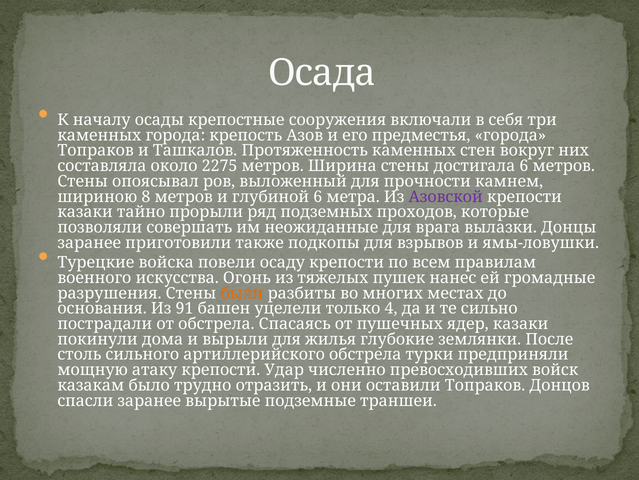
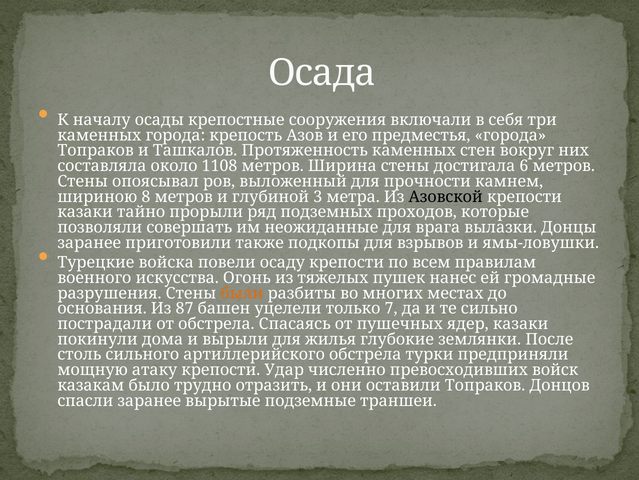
2275: 2275 -> 1108
глубиной 6: 6 -> 3
Азовской colour: purple -> black
91: 91 -> 87
4: 4 -> 7
